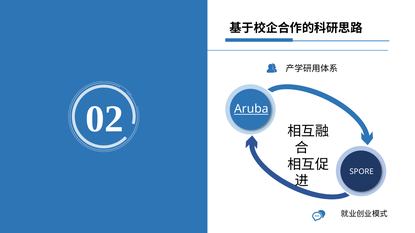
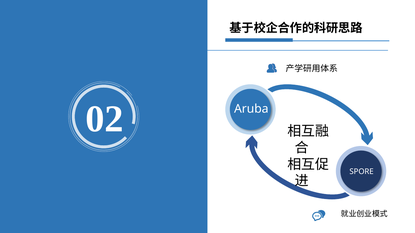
Aruba underline: present -> none
